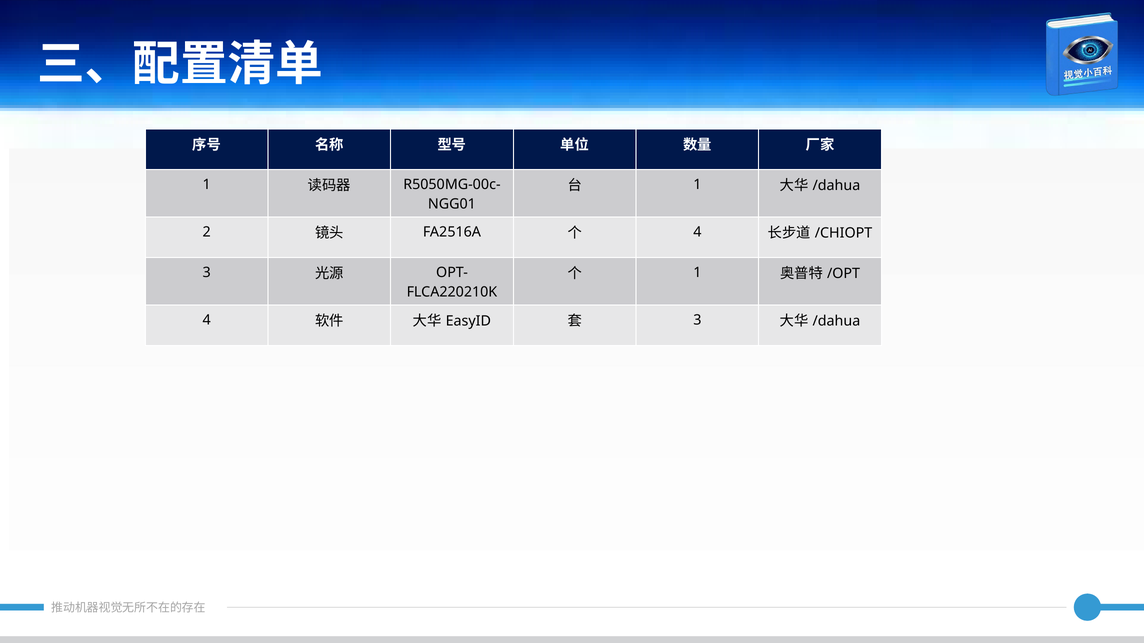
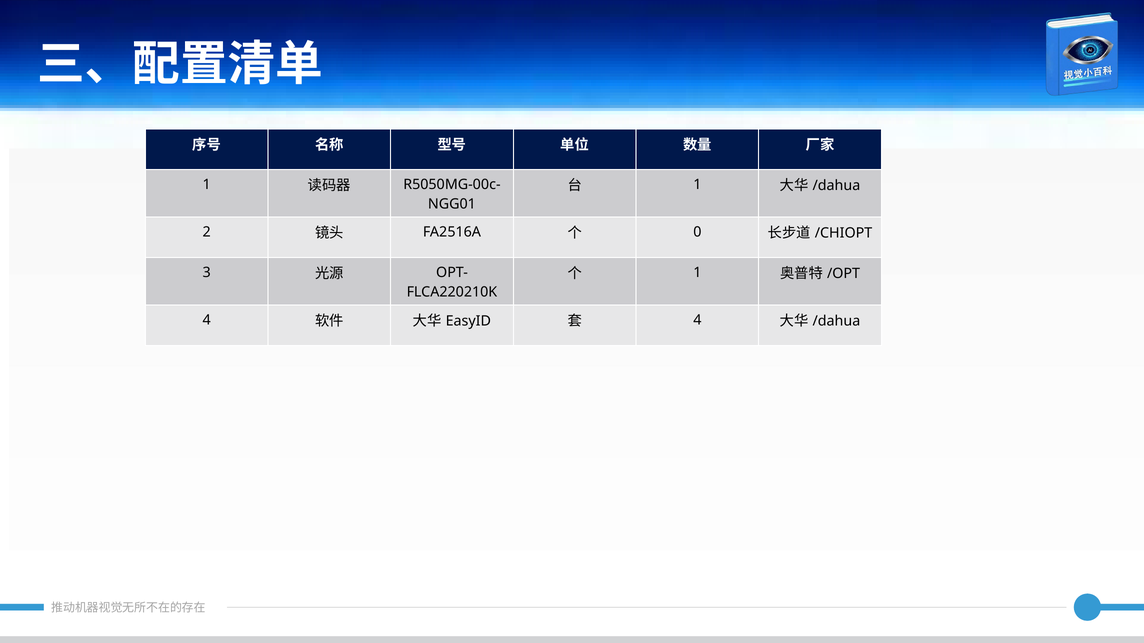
4 at (697, 232): 4 -> 0
3 at (697, 320): 3 -> 4
